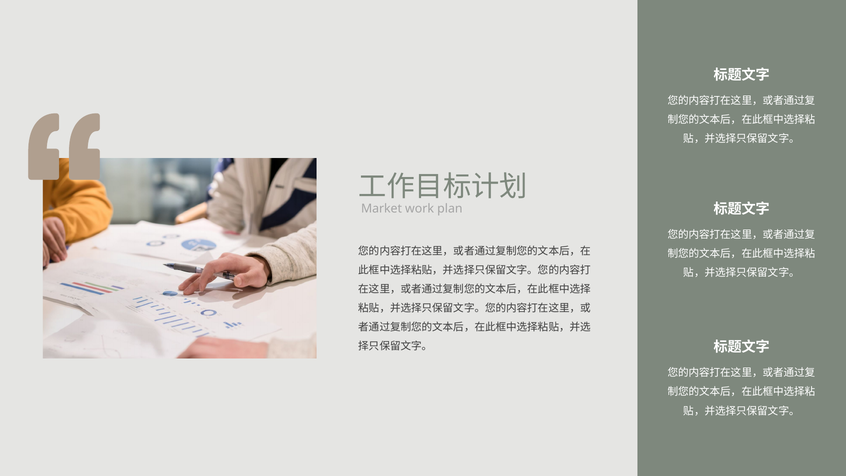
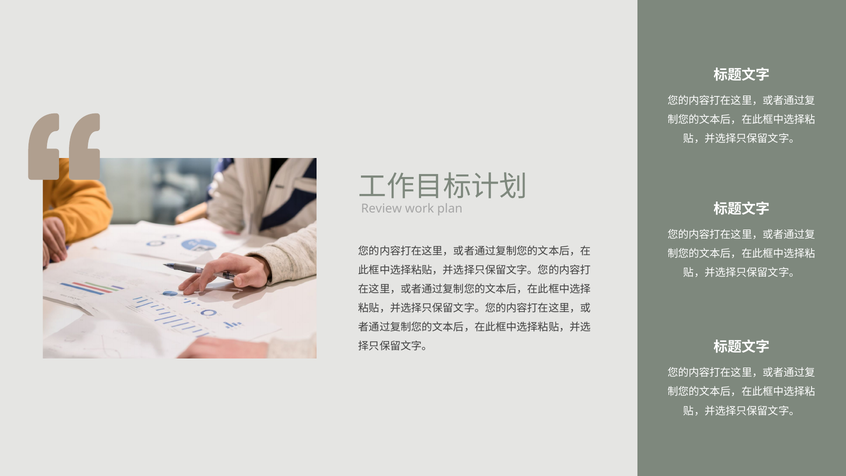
Market: Market -> Review
